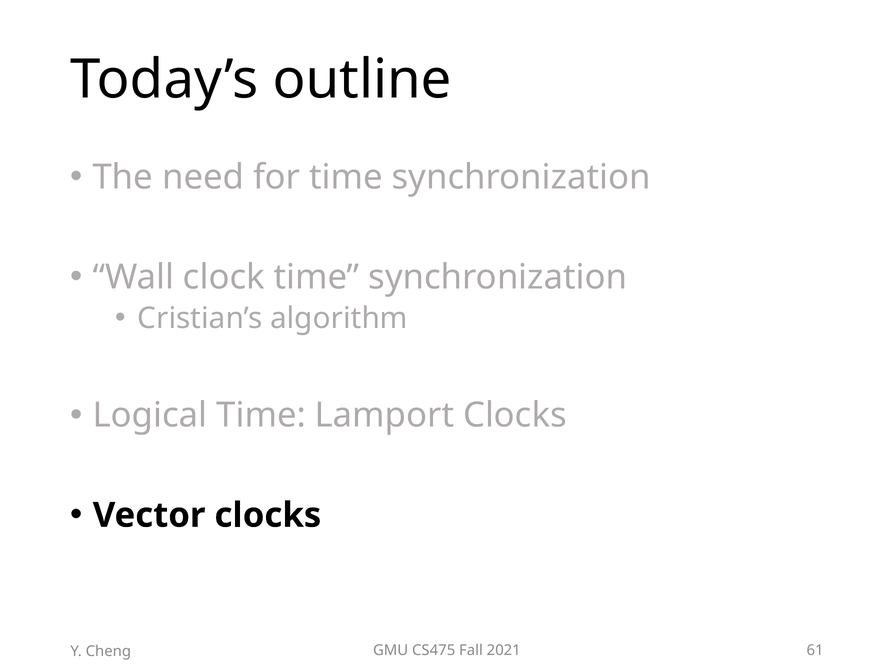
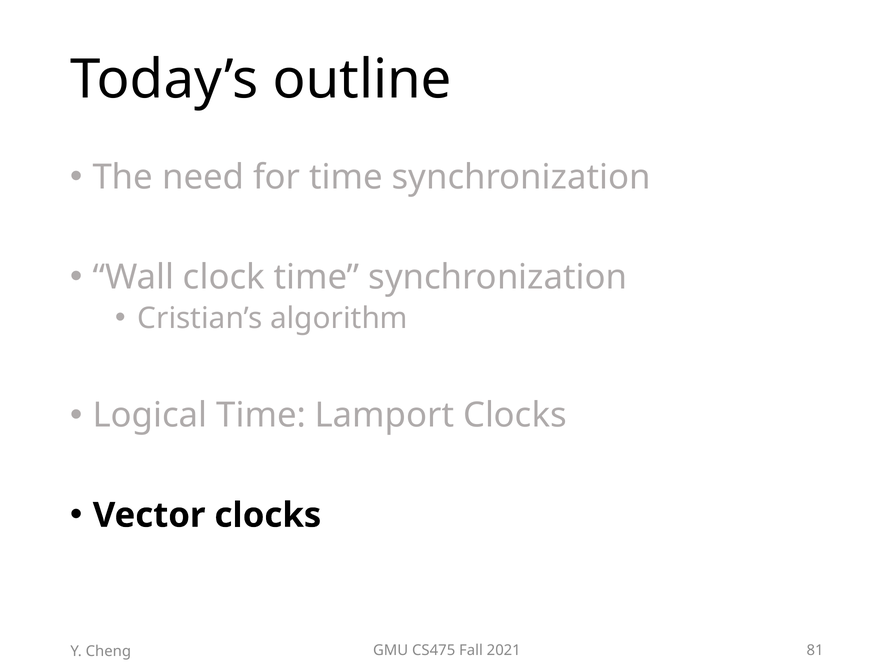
61: 61 -> 81
